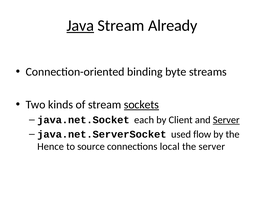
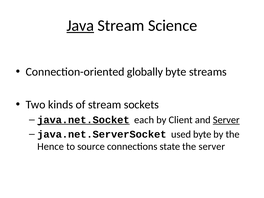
Already: Already -> Science
binding: binding -> globally
sockets underline: present -> none
java.net.Socket underline: none -> present
used flow: flow -> byte
local: local -> state
